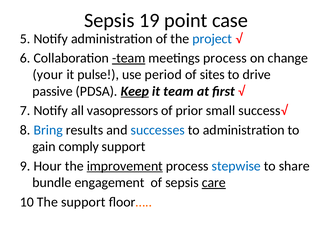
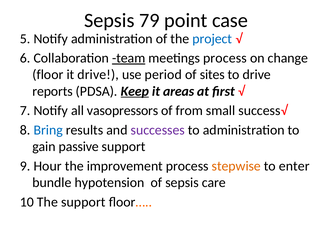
19: 19 -> 79
your: your -> floor
it pulse: pulse -> drive
passive: passive -> reports
it team: team -> areas
prior: prior -> from
successes colour: blue -> purple
comply: comply -> passive
improvement underline: present -> none
stepwise colour: blue -> orange
share: share -> enter
engagement: engagement -> hypotension
care underline: present -> none
